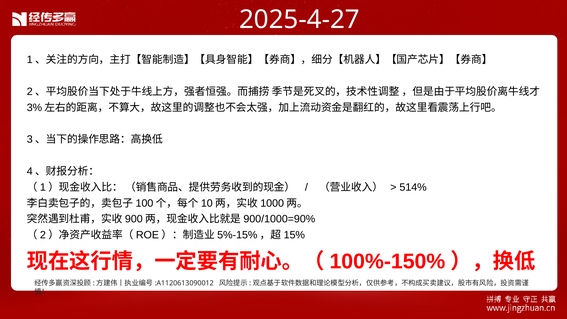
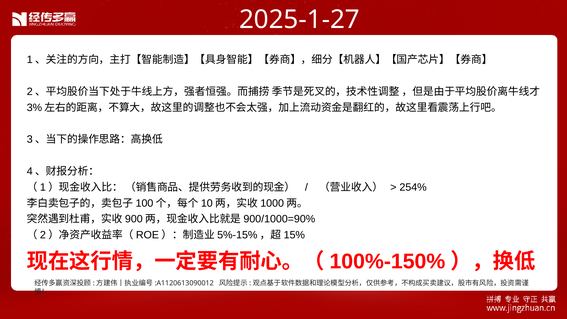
2025-4-27: 2025-4-27 -> 2025-1-27
514%: 514% -> 254%
